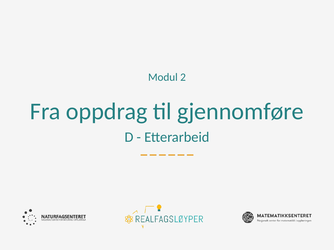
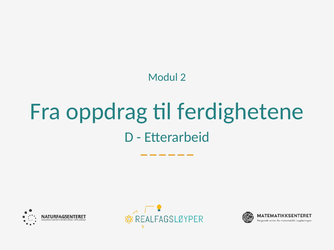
gjennomføre: gjennomføre -> ferdighetene
